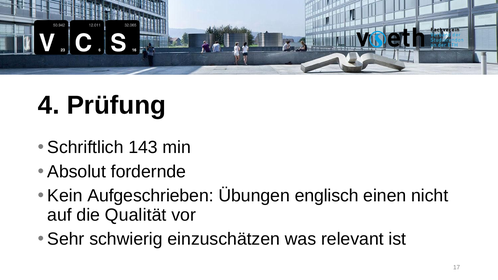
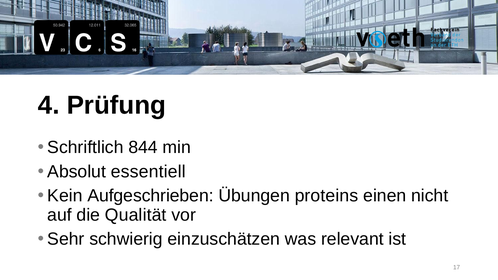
143: 143 -> 844
fordernde: fordernde -> essentiell
englisch: englisch -> proteins
